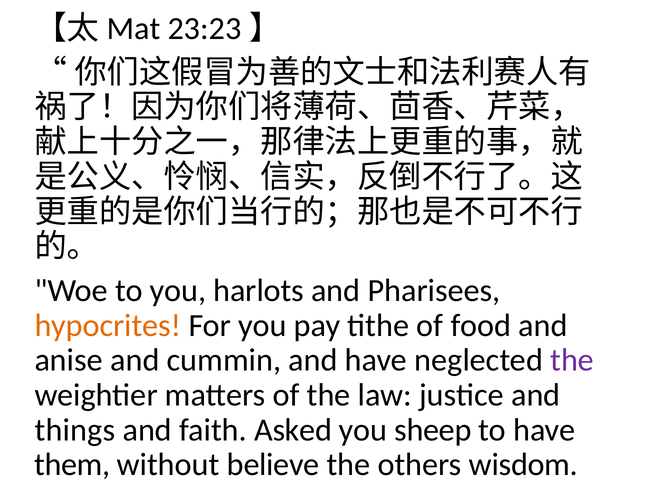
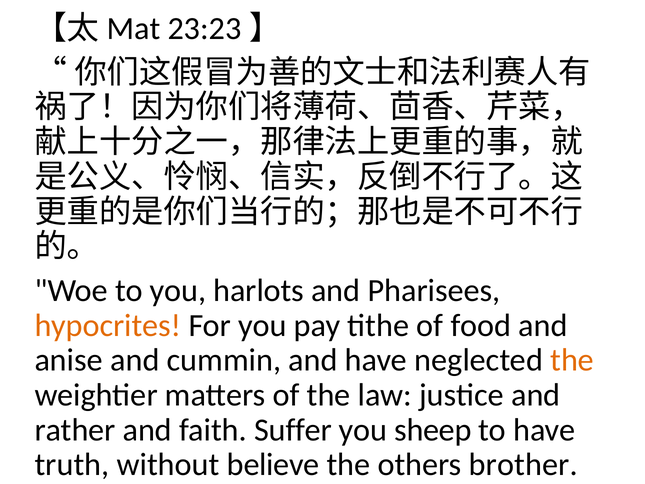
the at (572, 360) colour: purple -> orange
things: things -> rather
Asked: Asked -> Suffer
them: them -> truth
wisdom: wisdom -> brother
